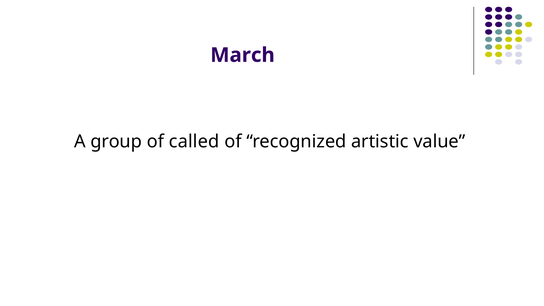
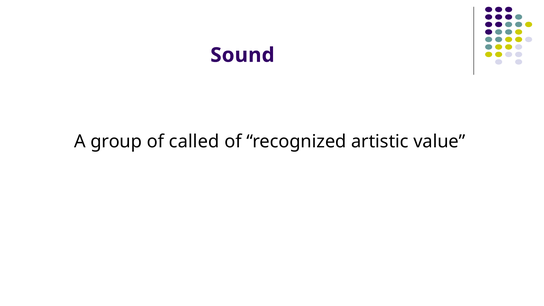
March: March -> Sound
